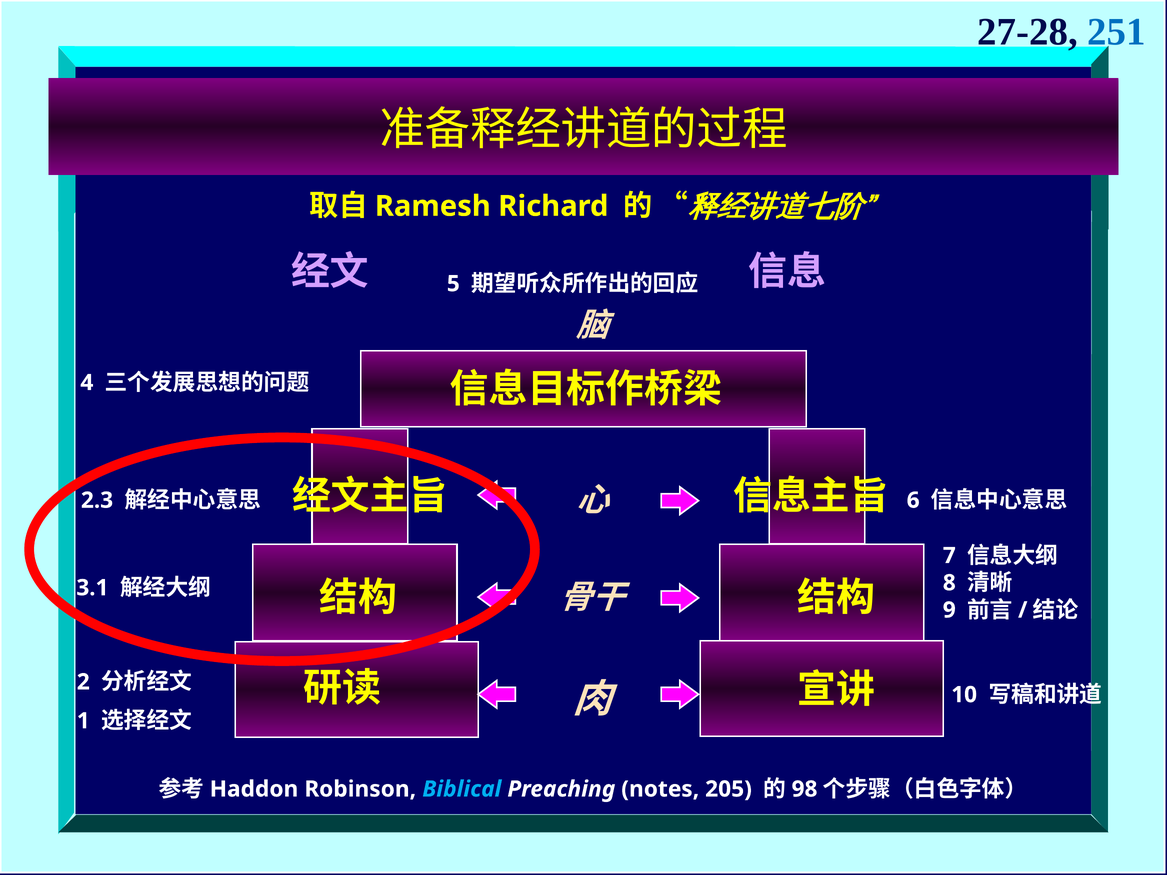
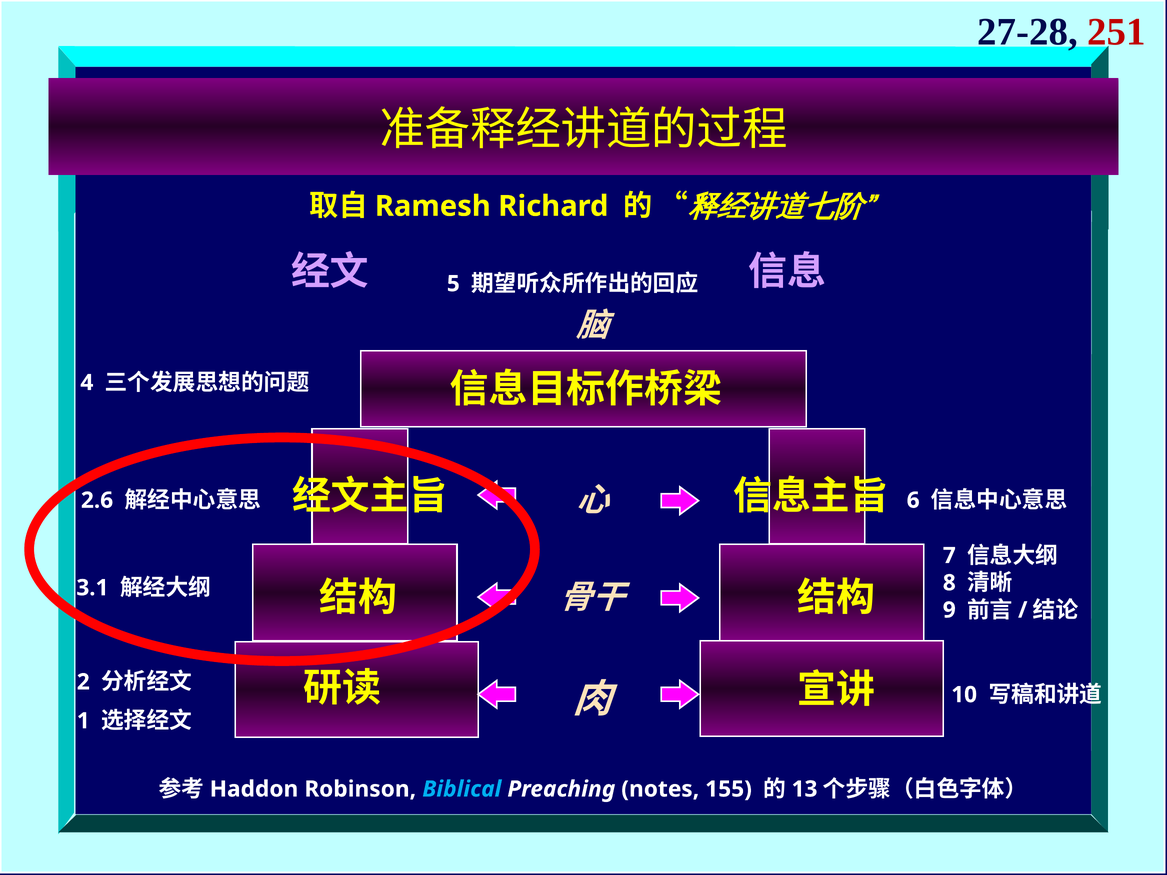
251 colour: blue -> red
2.3: 2.3 -> 2.6
205: 205 -> 155
98: 98 -> 13
